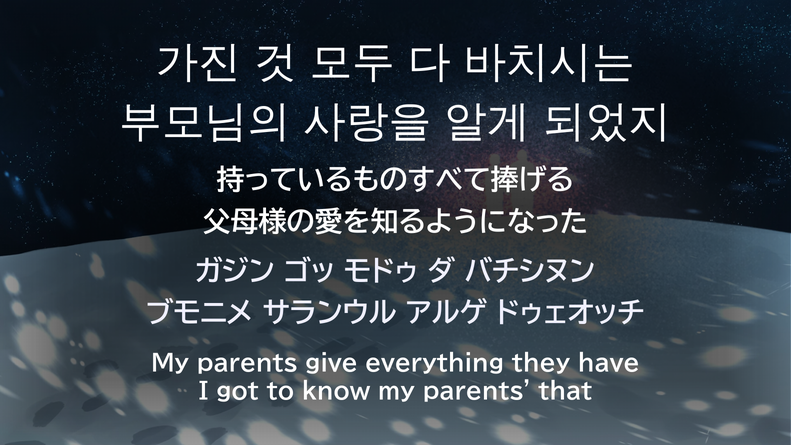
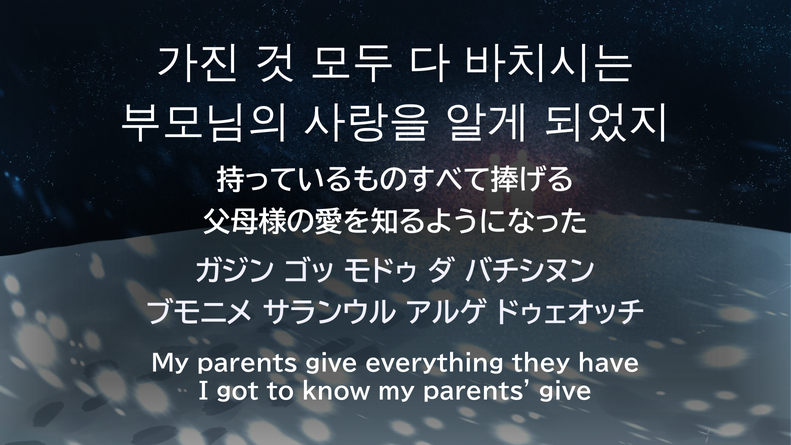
know my parents that: that -> give
